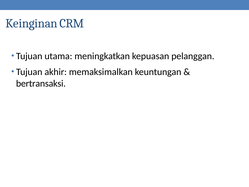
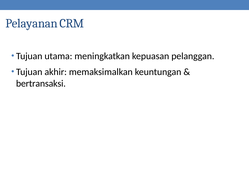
Keinginan: Keinginan -> Pelayanan
